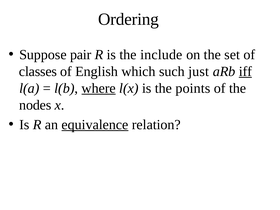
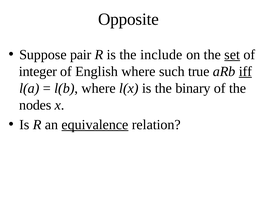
Ordering: Ordering -> Opposite
set underline: none -> present
classes: classes -> integer
English which: which -> where
just: just -> true
where at (99, 88) underline: present -> none
points: points -> binary
